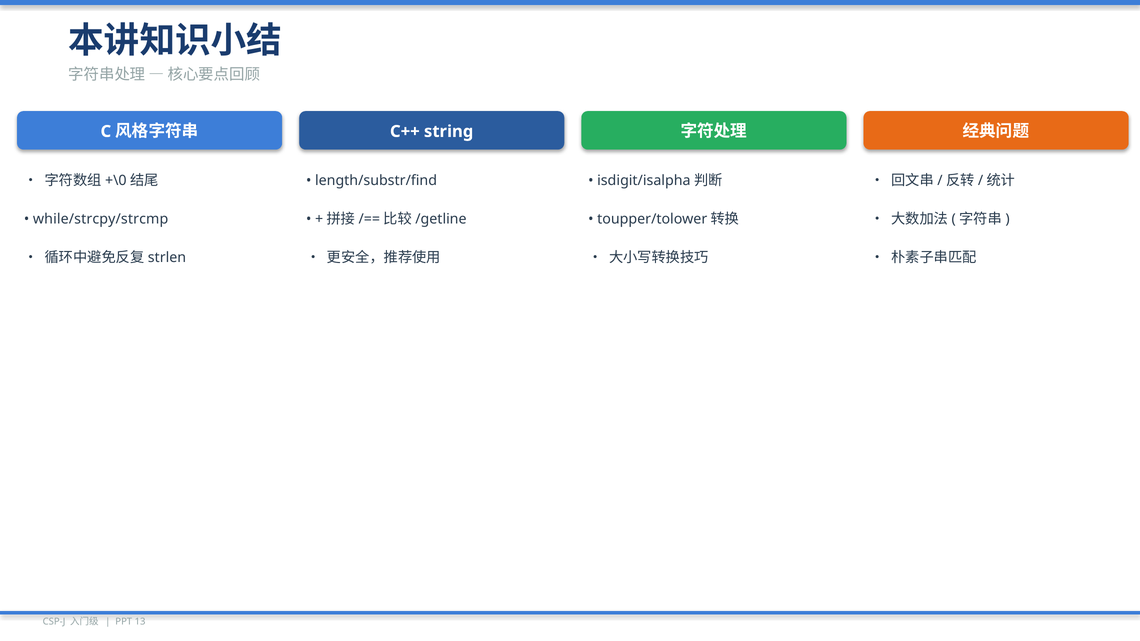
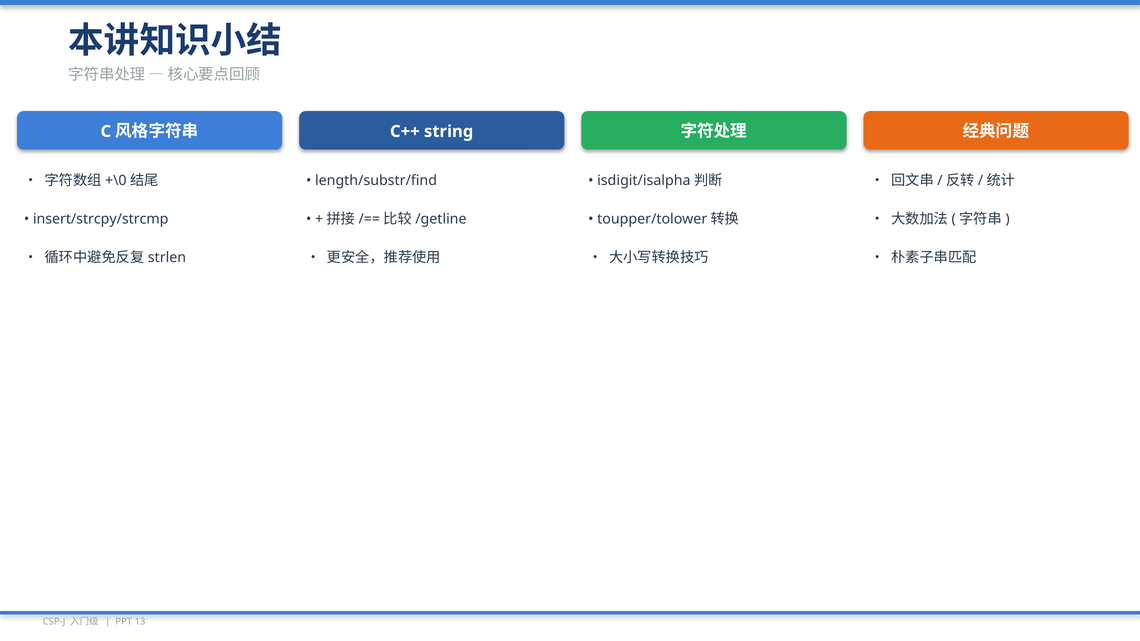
while/strcpy/strcmp: while/strcpy/strcmp -> insert/strcpy/strcmp
